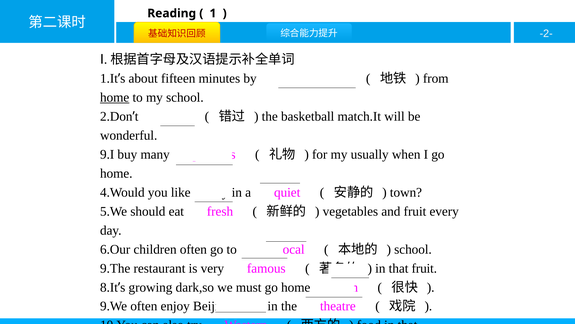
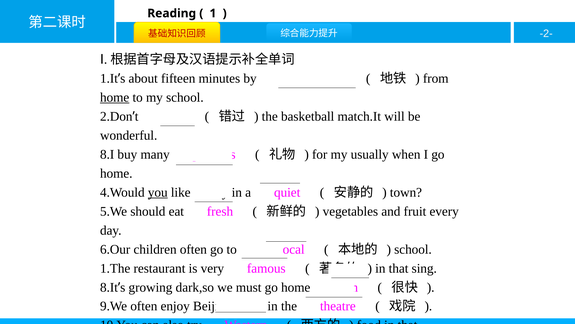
9.I: 9.I -> 8.I
you underline: none -> present
9.The: 9.The -> 1.The
that fruit: fruit -> sing
